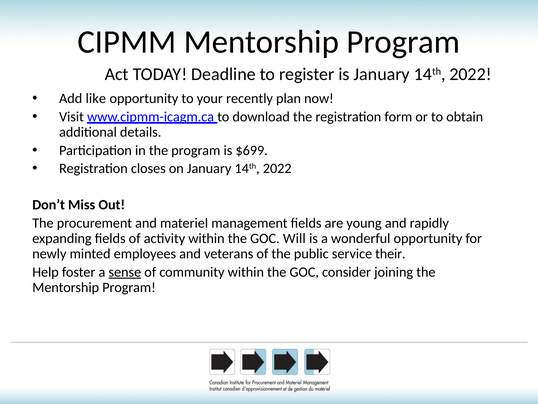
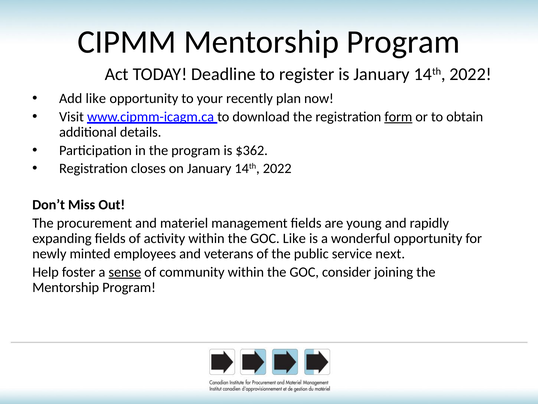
form underline: none -> present
$699: $699 -> $362
GOC Will: Will -> Like
their: their -> next
